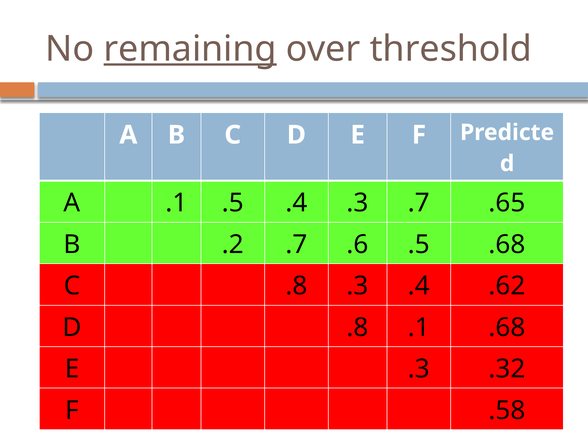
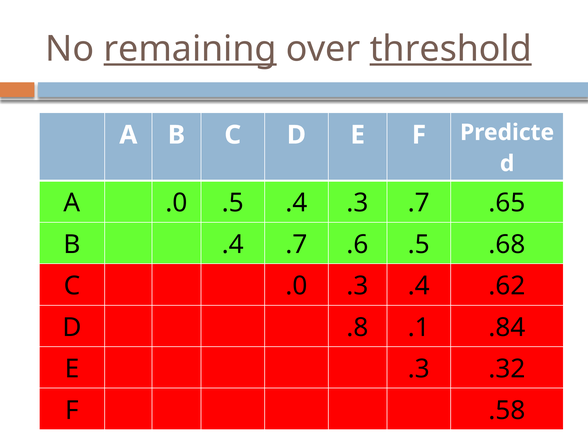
threshold underline: none -> present
A .1: .1 -> .0
B .2: .2 -> .4
C .8: .8 -> .0
.1 .68: .68 -> .84
